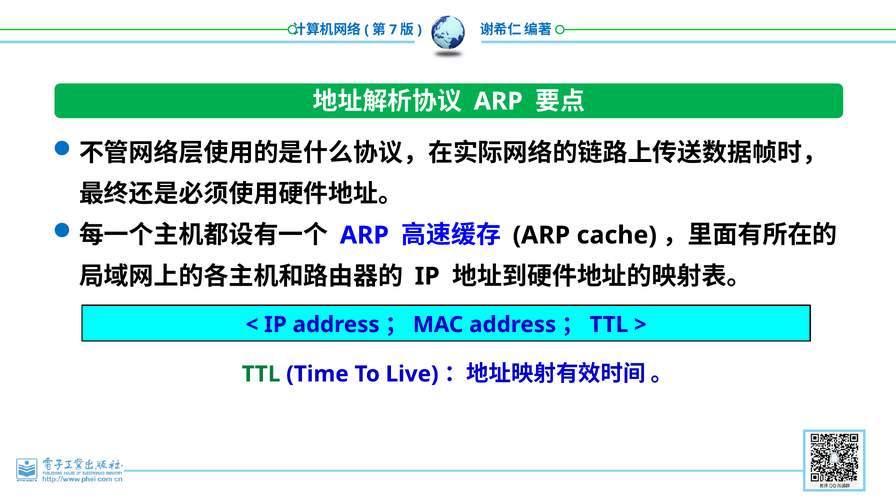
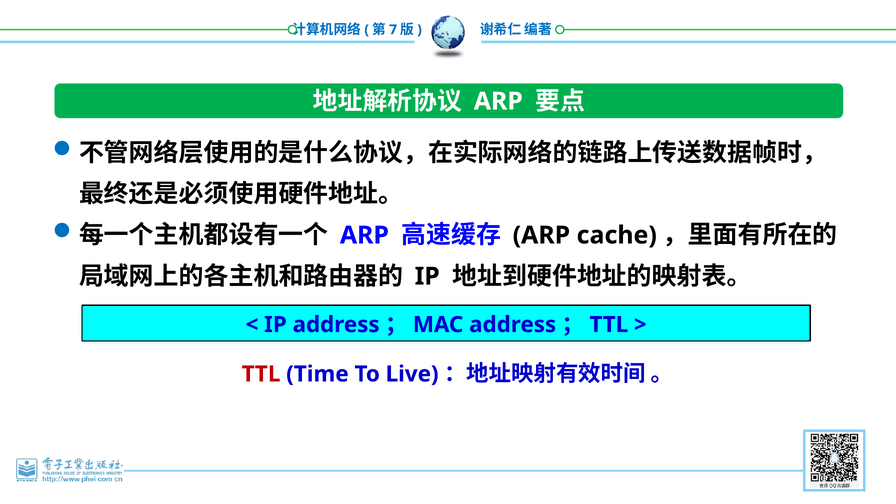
TTL at (261, 374) colour: green -> red
